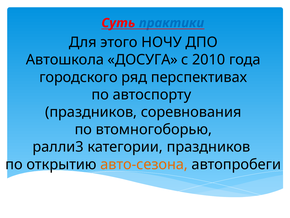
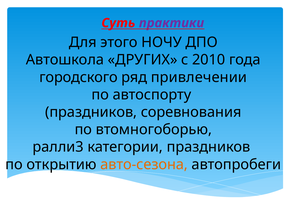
практики colour: blue -> purple
ДОСУГА: ДОСУГА -> ДРУГИХ
перспективах: перспективах -> привлечении
